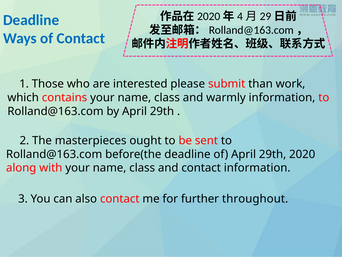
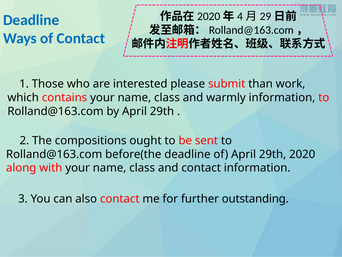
masterpieces: masterpieces -> compositions
throughout: throughout -> outstanding
